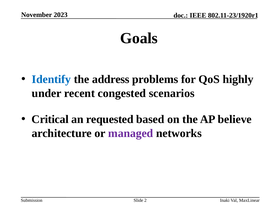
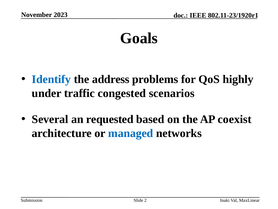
recent: recent -> traffic
Critical: Critical -> Several
believe: believe -> coexist
managed colour: purple -> blue
